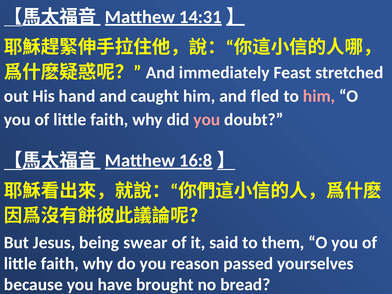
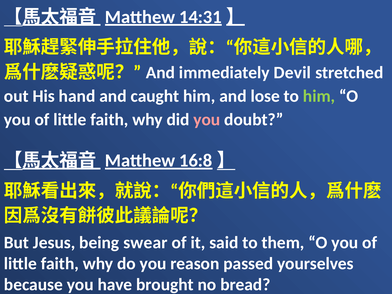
Feast: Feast -> Devil
fled: fled -> lose
him at (319, 96) colour: pink -> light green
